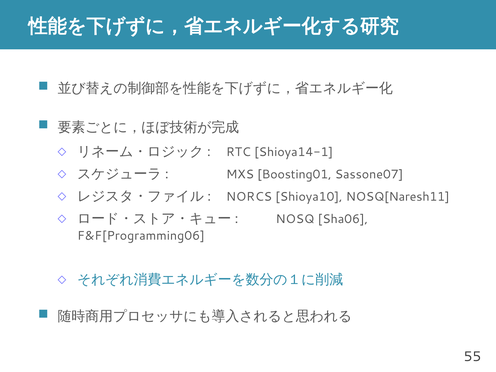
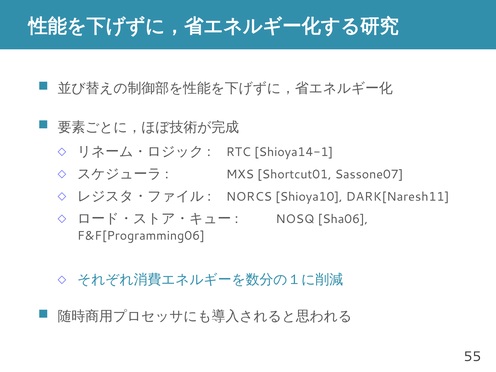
Boosting01: Boosting01 -> Shortcut01
NOSQ[Naresh11: NOSQ[Naresh11 -> DARK[Naresh11
